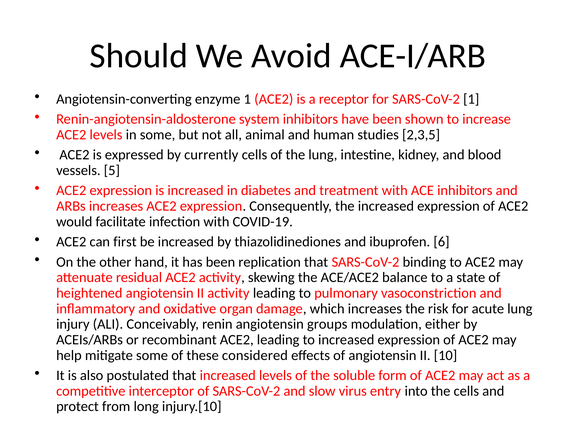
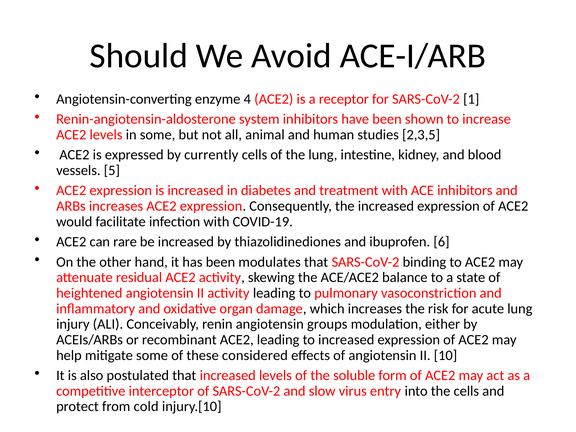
enzyme 1: 1 -> 4
first: first -> rare
replication: replication -> modulates
long: long -> cold
